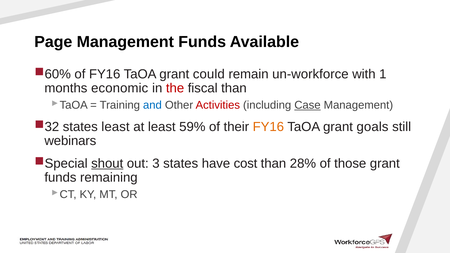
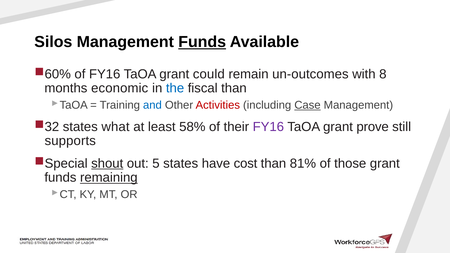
Page: Page -> Silos
Funds at (202, 42) underline: none -> present
un-workforce: un-workforce -> un-outcomes
1: 1 -> 8
the colour: red -> blue
states least: least -> what
59%: 59% -> 58%
FY16 at (268, 127) colour: orange -> purple
goals: goals -> prove
webinars: webinars -> supports
3: 3 -> 5
28%: 28% -> 81%
remaining underline: none -> present
